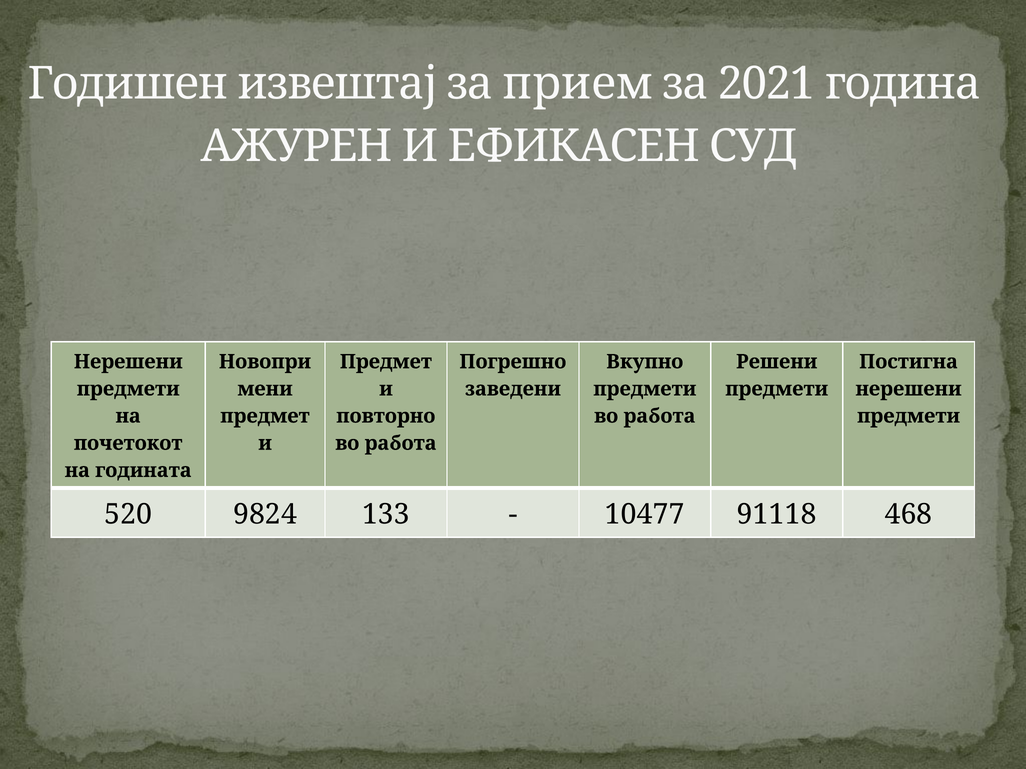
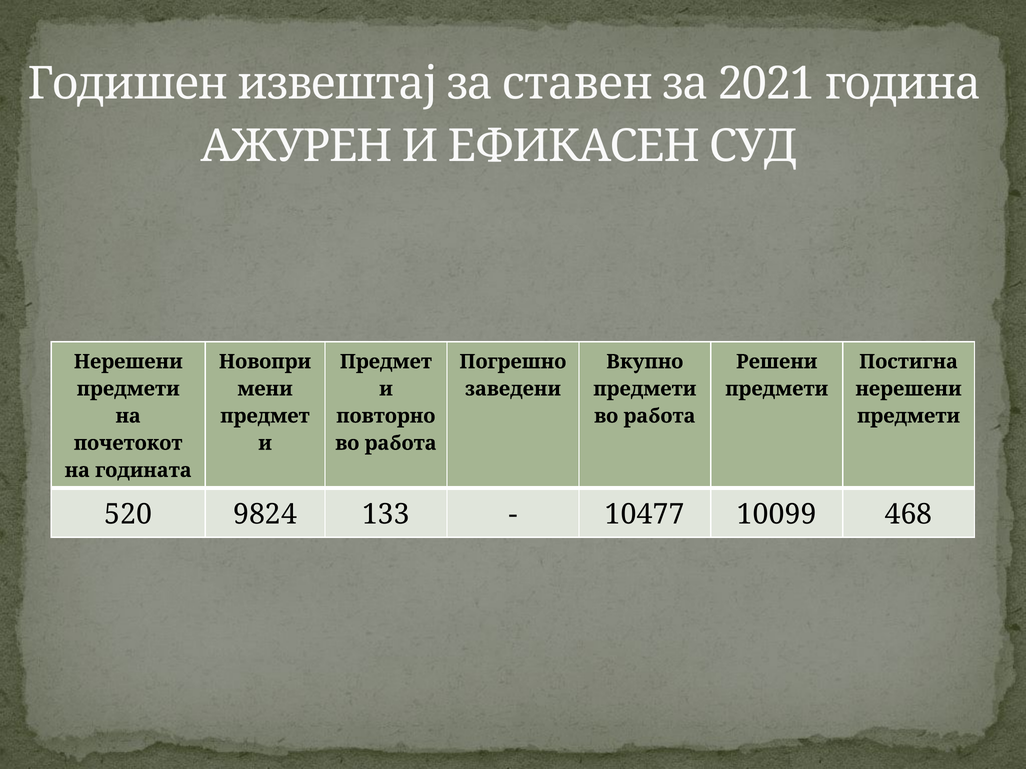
прием: прием -> ставен
91118: 91118 -> 10099
